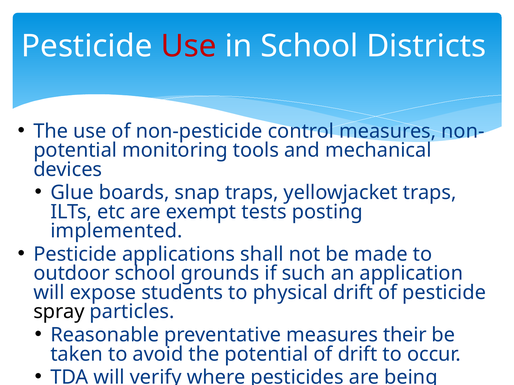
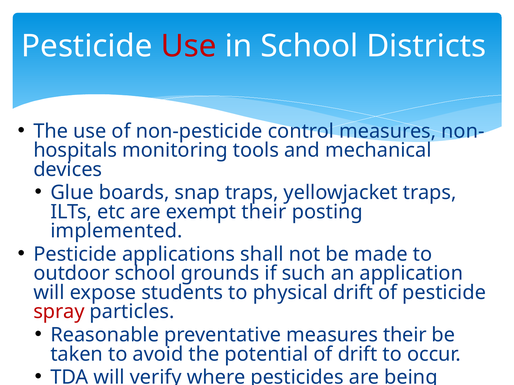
potential at (75, 150): potential -> hospitals
exempt tests: tests -> their
spray colour: black -> red
